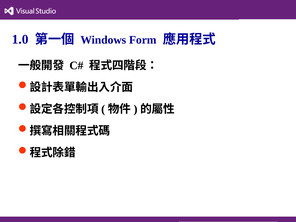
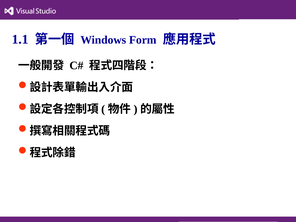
1.0: 1.0 -> 1.1
